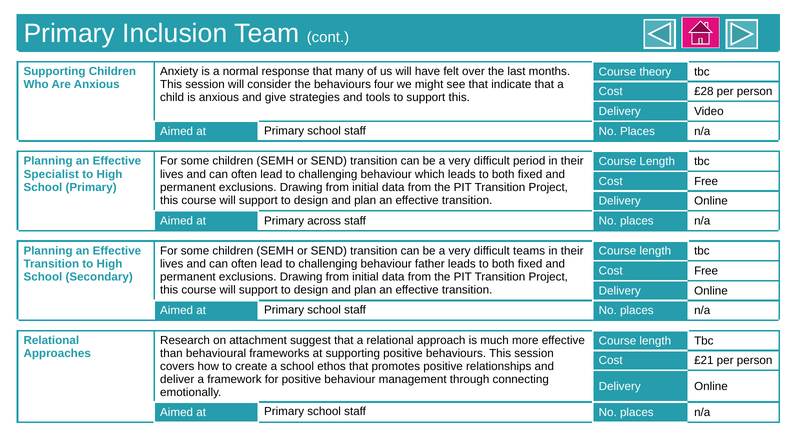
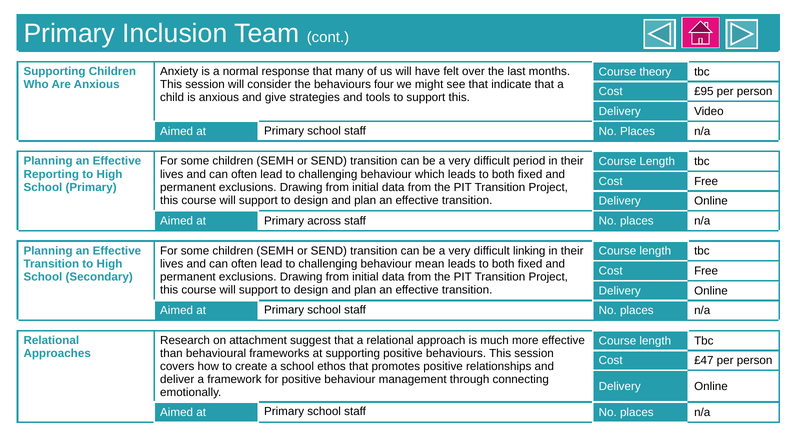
£28: £28 -> £95
Specialist: Specialist -> Reporting
teams: teams -> linking
father: father -> mean
£21: £21 -> £47
